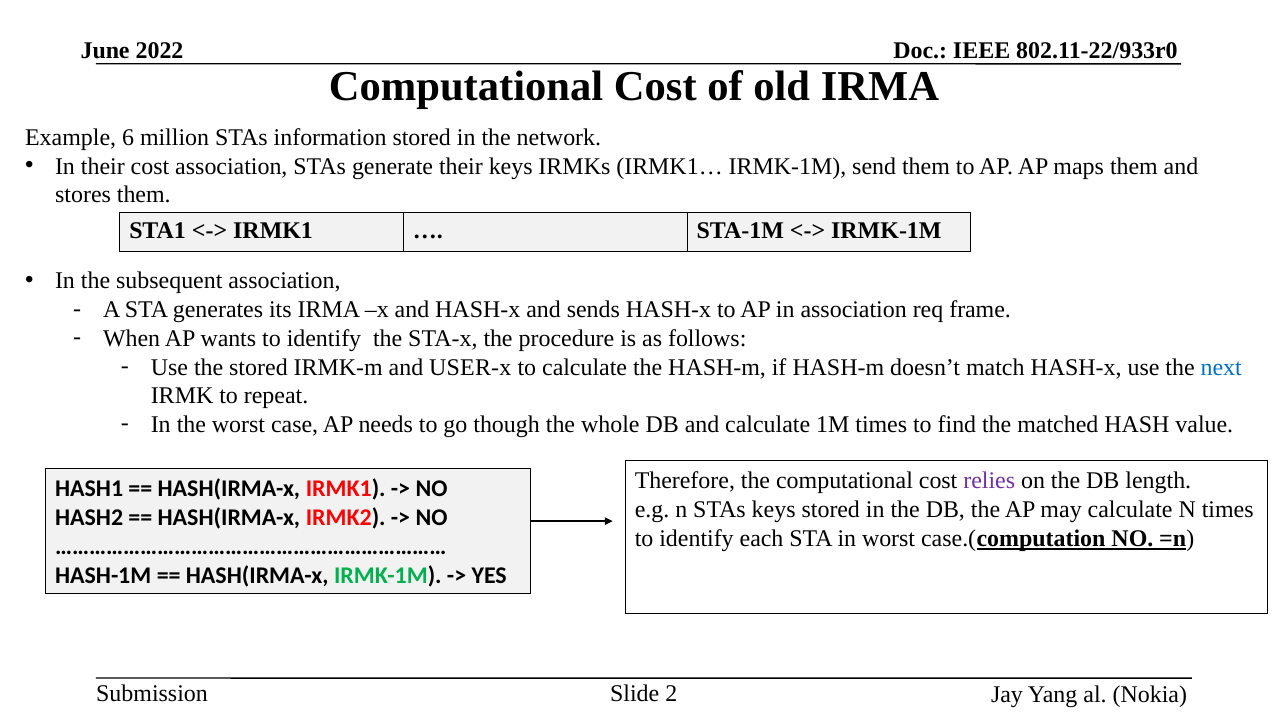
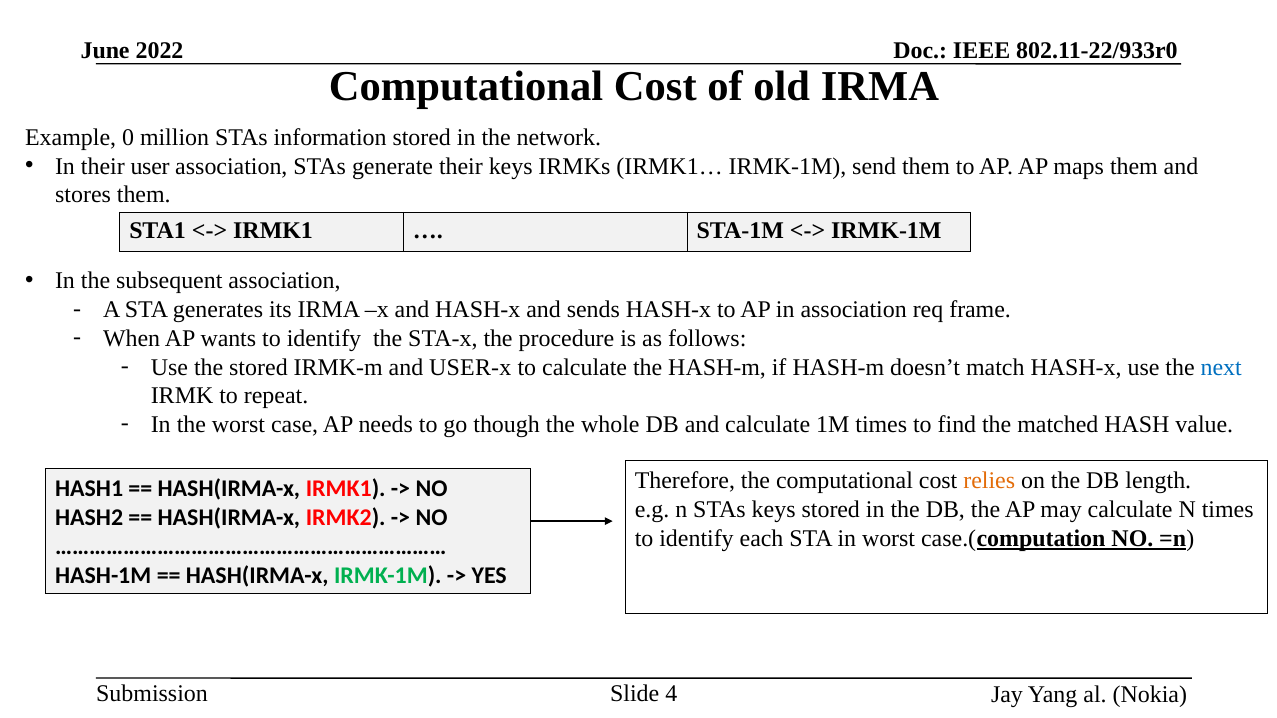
6: 6 -> 0
their cost: cost -> user
relies colour: purple -> orange
2: 2 -> 4
